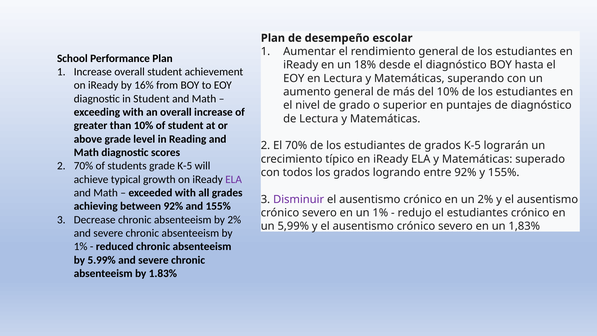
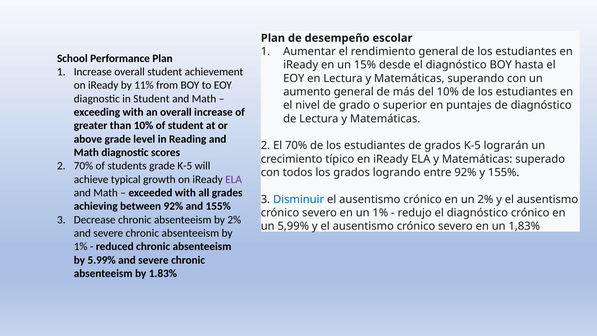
18%: 18% -> 15%
16%: 16% -> 11%
Disminuir colour: purple -> blue
redujo el estudiantes: estudiantes -> diagnóstico
